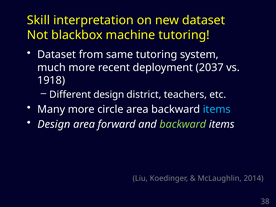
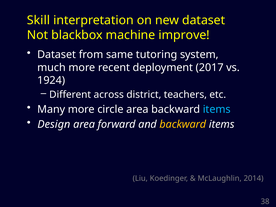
machine tutoring: tutoring -> improve
2037: 2037 -> 2017
1918: 1918 -> 1924
Different design: design -> across
backward at (183, 124) colour: light green -> yellow
